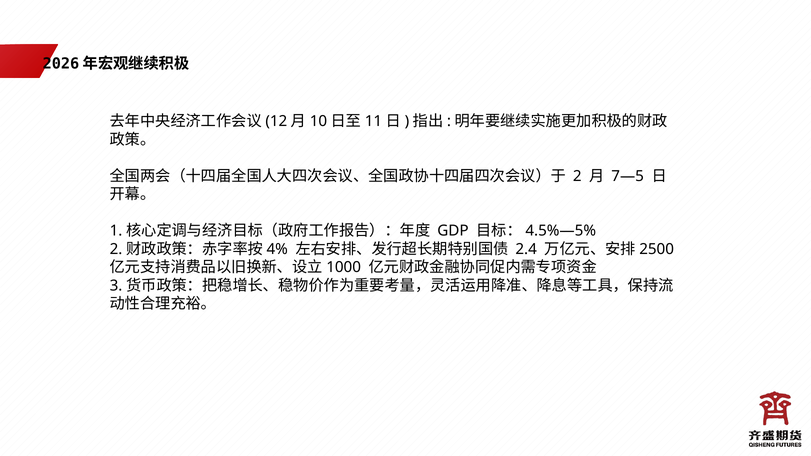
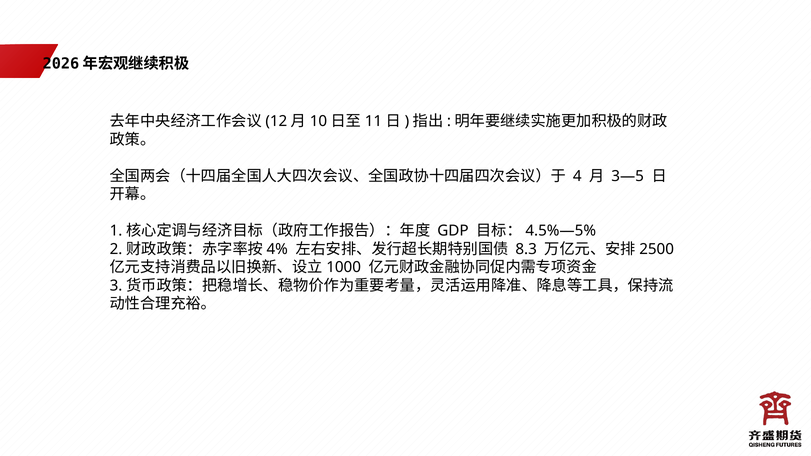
2: 2 -> 4
7—5: 7—5 -> 3—5
2.4: 2.4 -> 8.3
